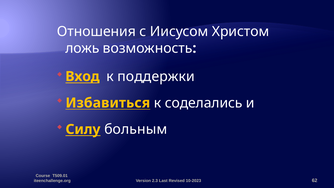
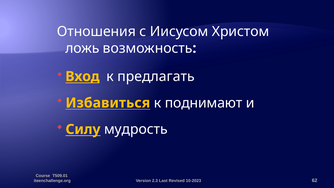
поддержки: поддержки -> предлагать
соделались: соделались -> поднимают
больным: больным -> мудрость
